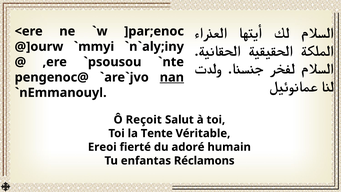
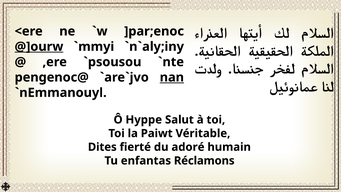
@]ourw underline: none -> present
Reçoit: Reçoit -> Hyppe
Tente: Tente -> Paiwt
Ereoi: Ereoi -> Dites
